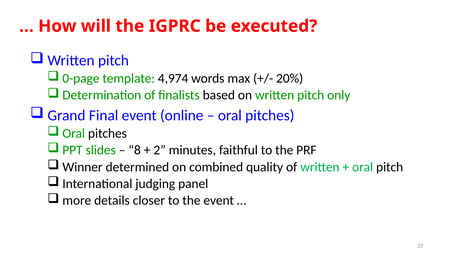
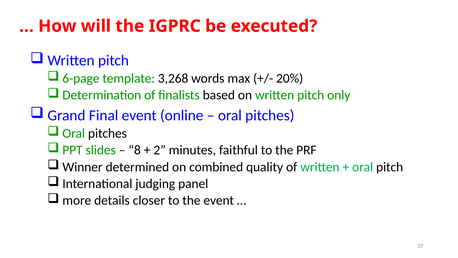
0-page: 0-page -> 6-page
4,974: 4,974 -> 3,268
